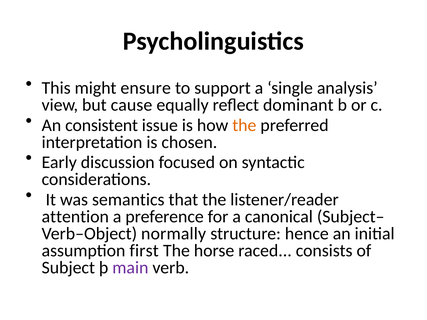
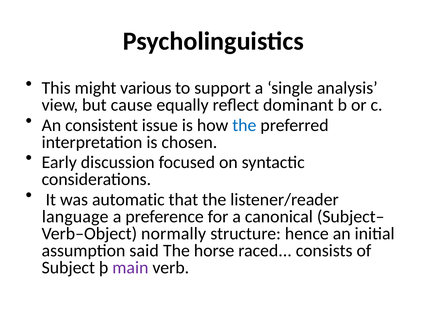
ensure: ensure -> various
the at (244, 125) colour: orange -> blue
semantics: semantics -> automatic
attention: attention -> language
first: first -> said
